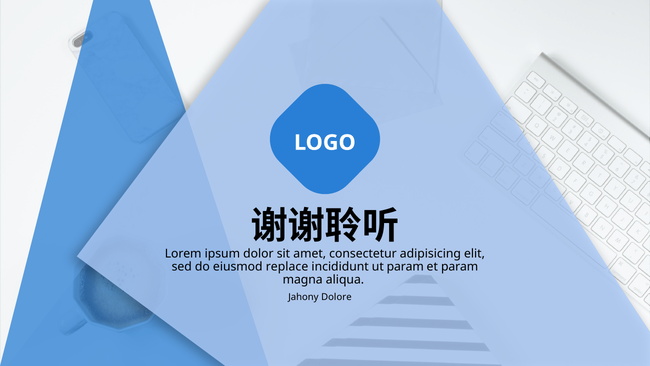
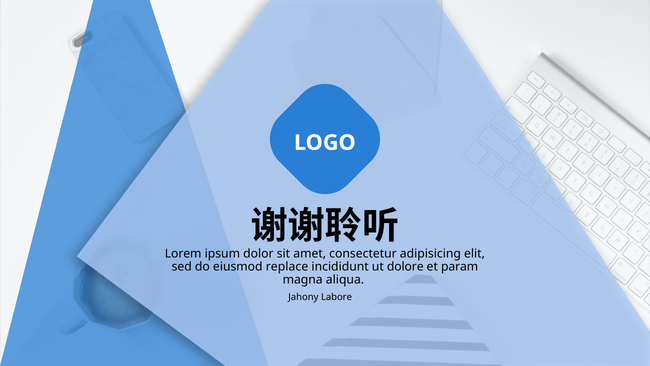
ut param: param -> dolore
Dolore: Dolore -> Labore
